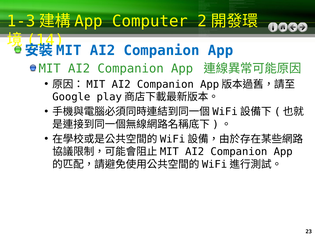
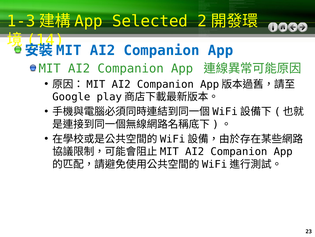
Computer: Computer -> Selected
